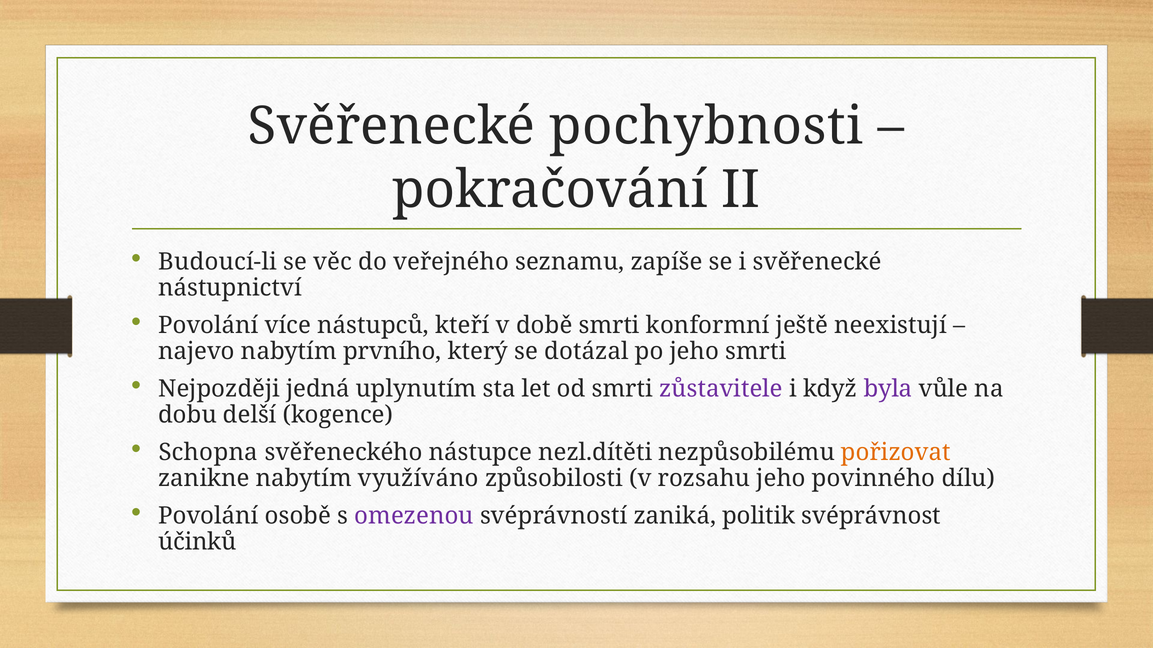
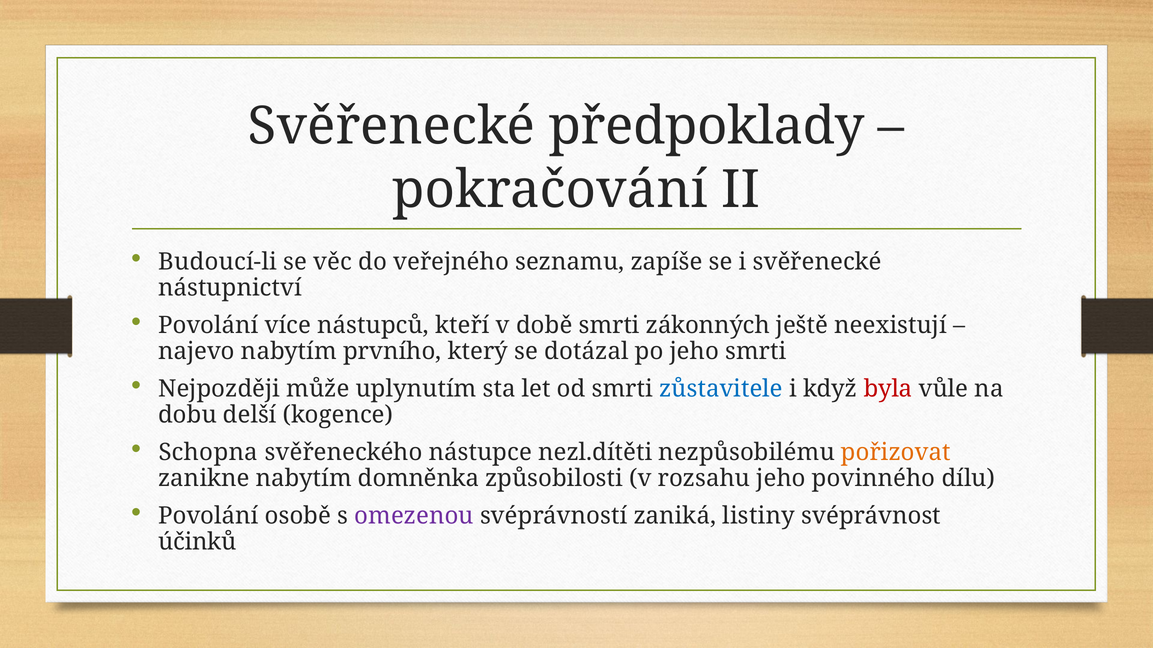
pochybnosti: pochybnosti -> předpoklady
konformní: konformní -> zákonných
jedná: jedná -> může
zůstavitele colour: purple -> blue
byla colour: purple -> red
využíváno: využíváno -> domněnka
politik: politik -> listiny
